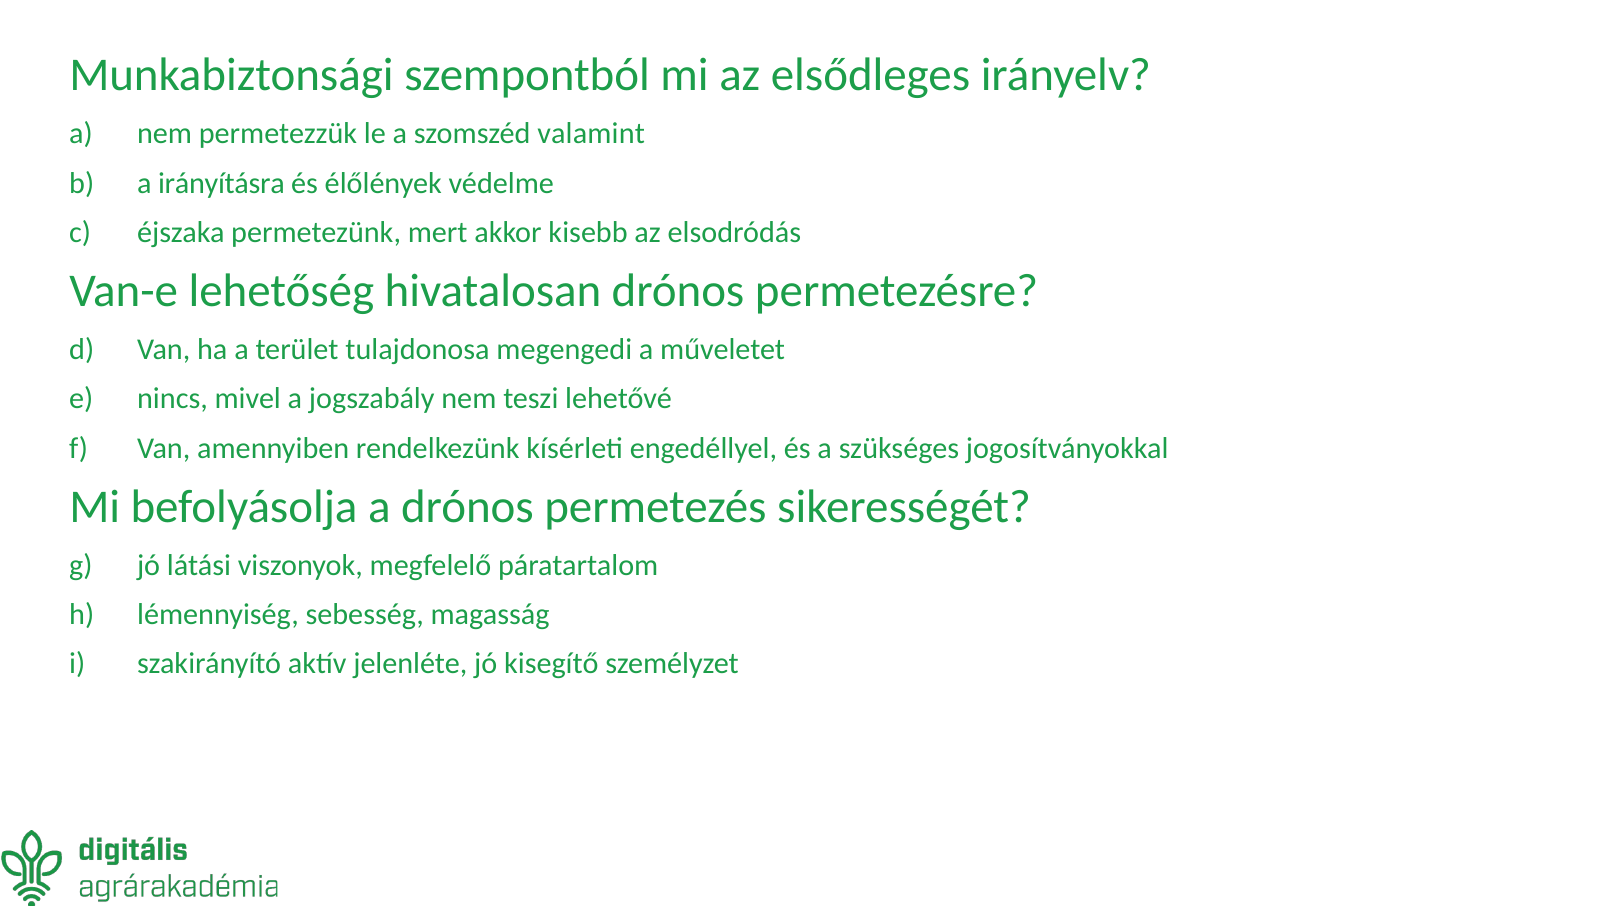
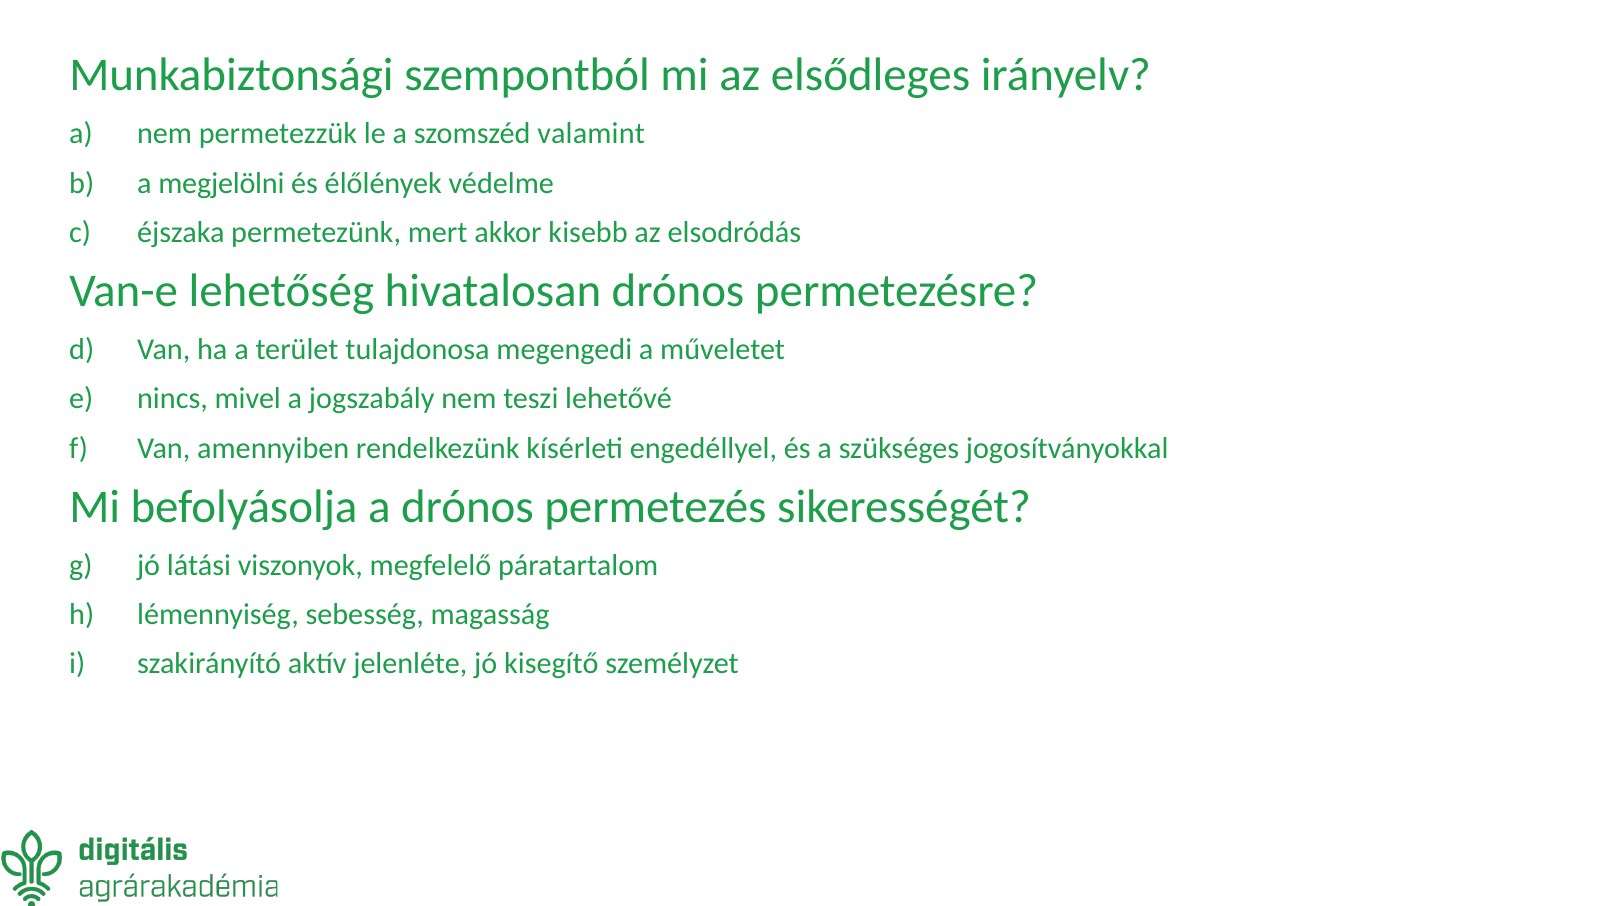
irányításra: irányításra -> megjelölni
